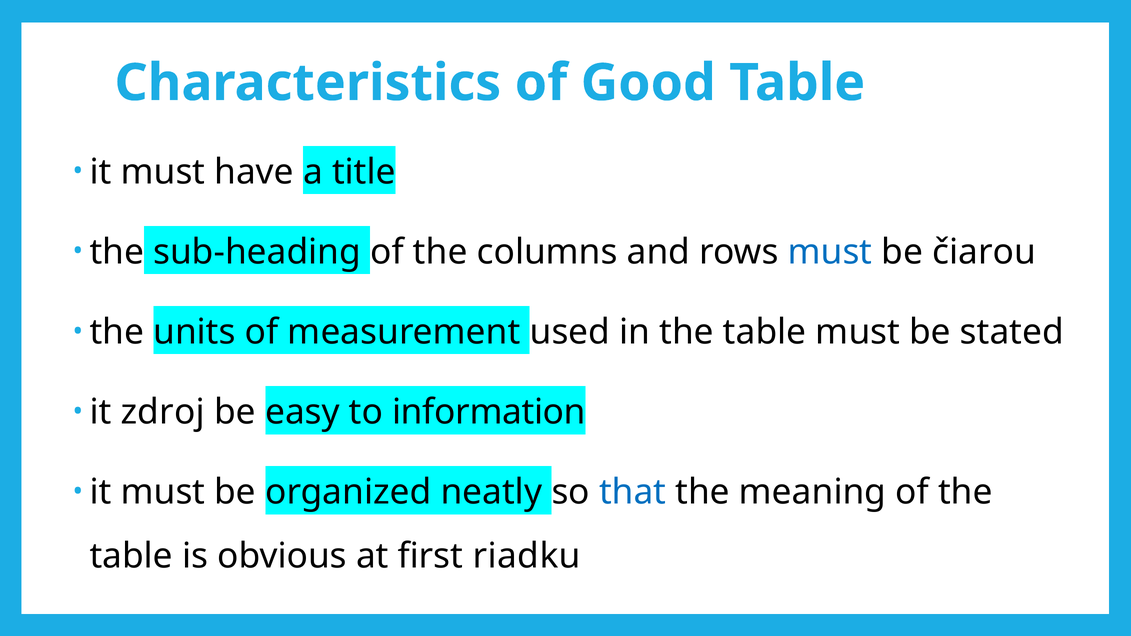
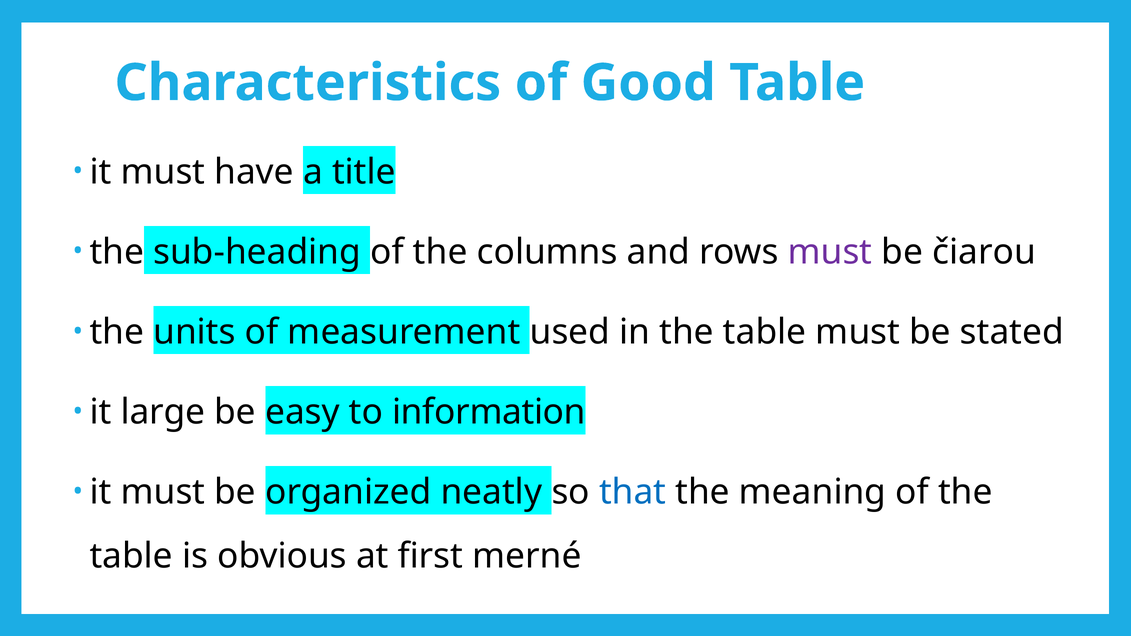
must at (830, 252) colour: blue -> purple
zdroj: zdroj -> large
riadku: riadku -> merné
